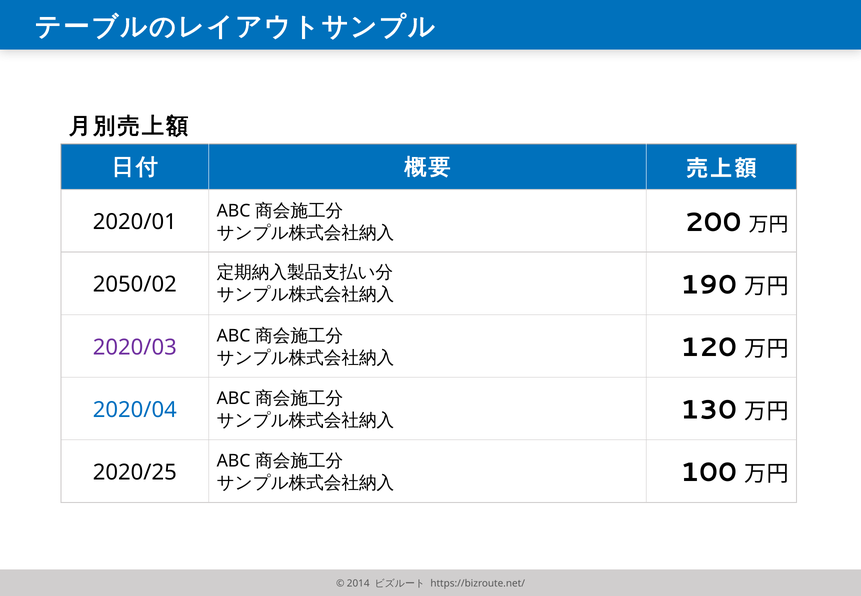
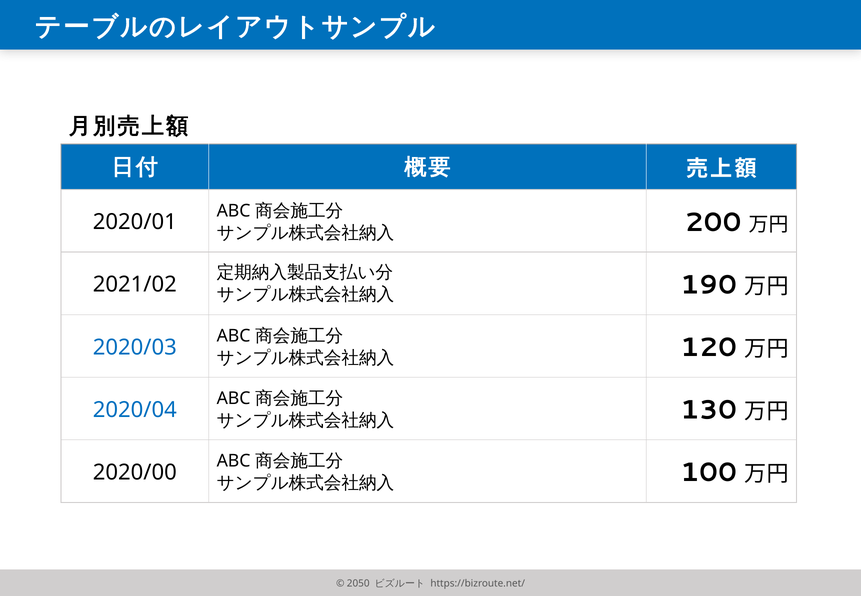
2050/02: 2050/02 -> 2021/02
2020/03 colour: purple -> blue
2020/25: 2020/25 -> 2020/00
2014: 2014 -> 2050
